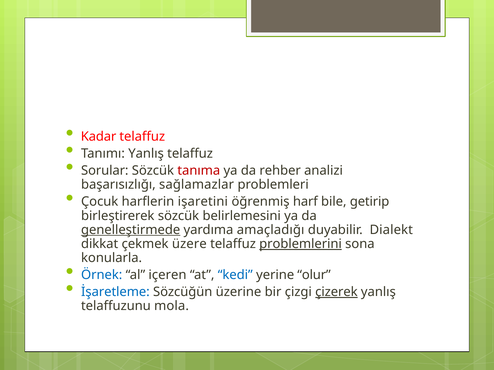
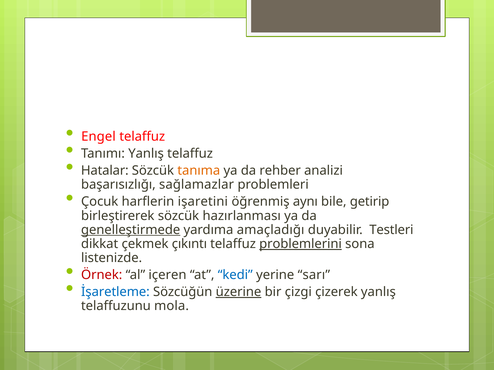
Kadar: Kadar -> Engel
Sorular: Sorular -> Hatalar
tanıma colour: red -> orange
harf: harf -> aynı
belirlemesini: belirlemesini -> hazırlanması
Dialekt: Dialekt -> Testleri
üzere: üzere -> çıkıntı
konularla: konularla -> listenizde
Örnek colour: blue -> red
olur: olur -> sarı
üzerine underline: none -> present
çizerek underline: present -> none
